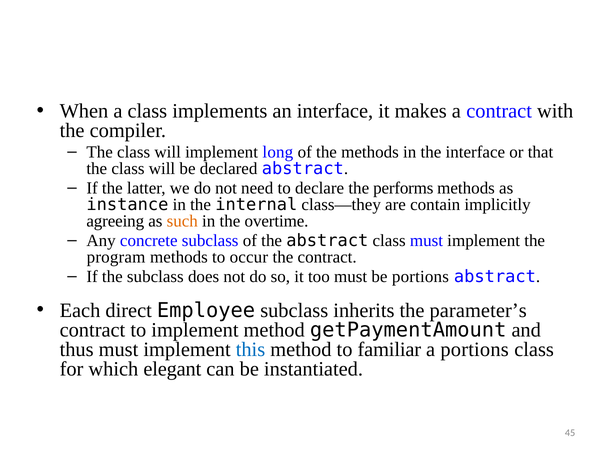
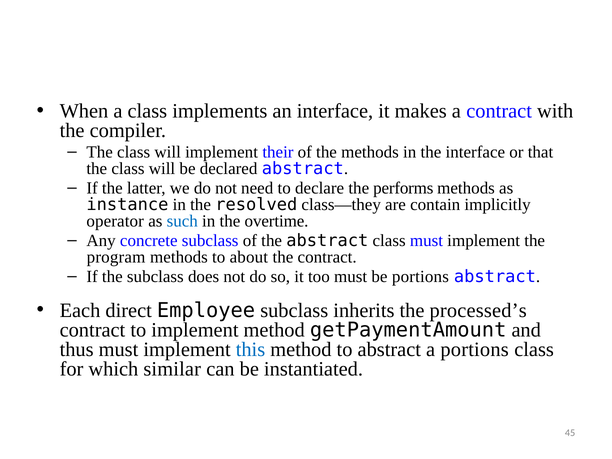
long: long -> their
internal: internal -> resolved
agreeing: agreeing -> operator
such colour: orange -> blue
occur: occur -> about
parameter’s: parameter’s -> processed’s
to familiar: familiar -> abstract
elegant: elegant -> similar
